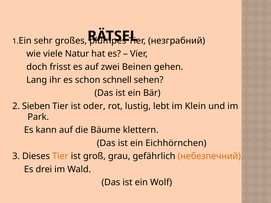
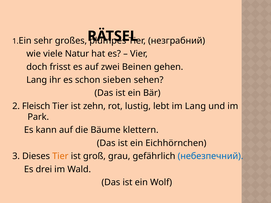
schnell: schnell -> sieben
Sieben: Sieben -> Fleisch
oder: oder -> zehn
im Klein: Klein -> Lang
небезпечний colour: orange -> blue
